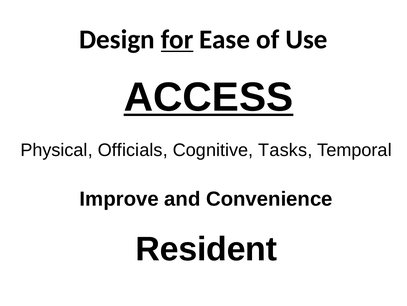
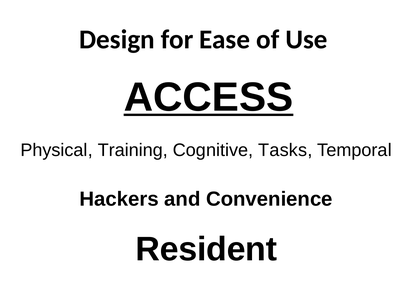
for underline: present -> none
Officials: Officials -> Training
Improve: Improve -> Hackers
